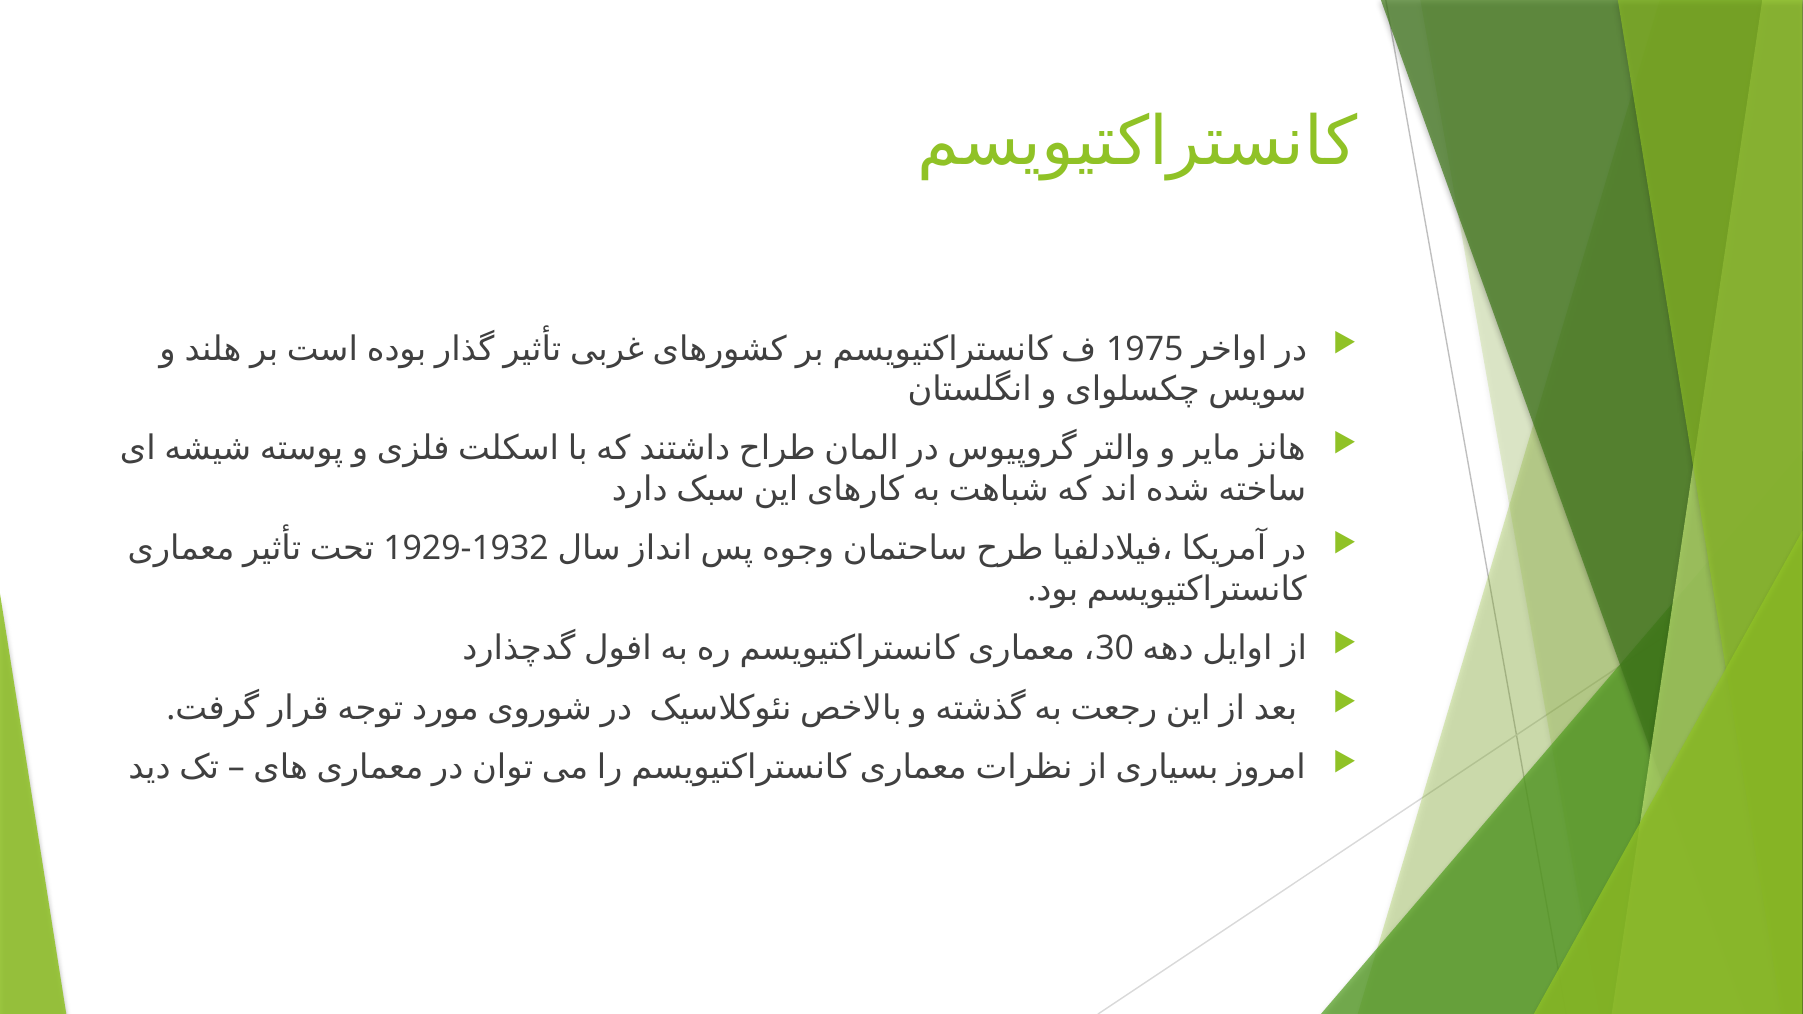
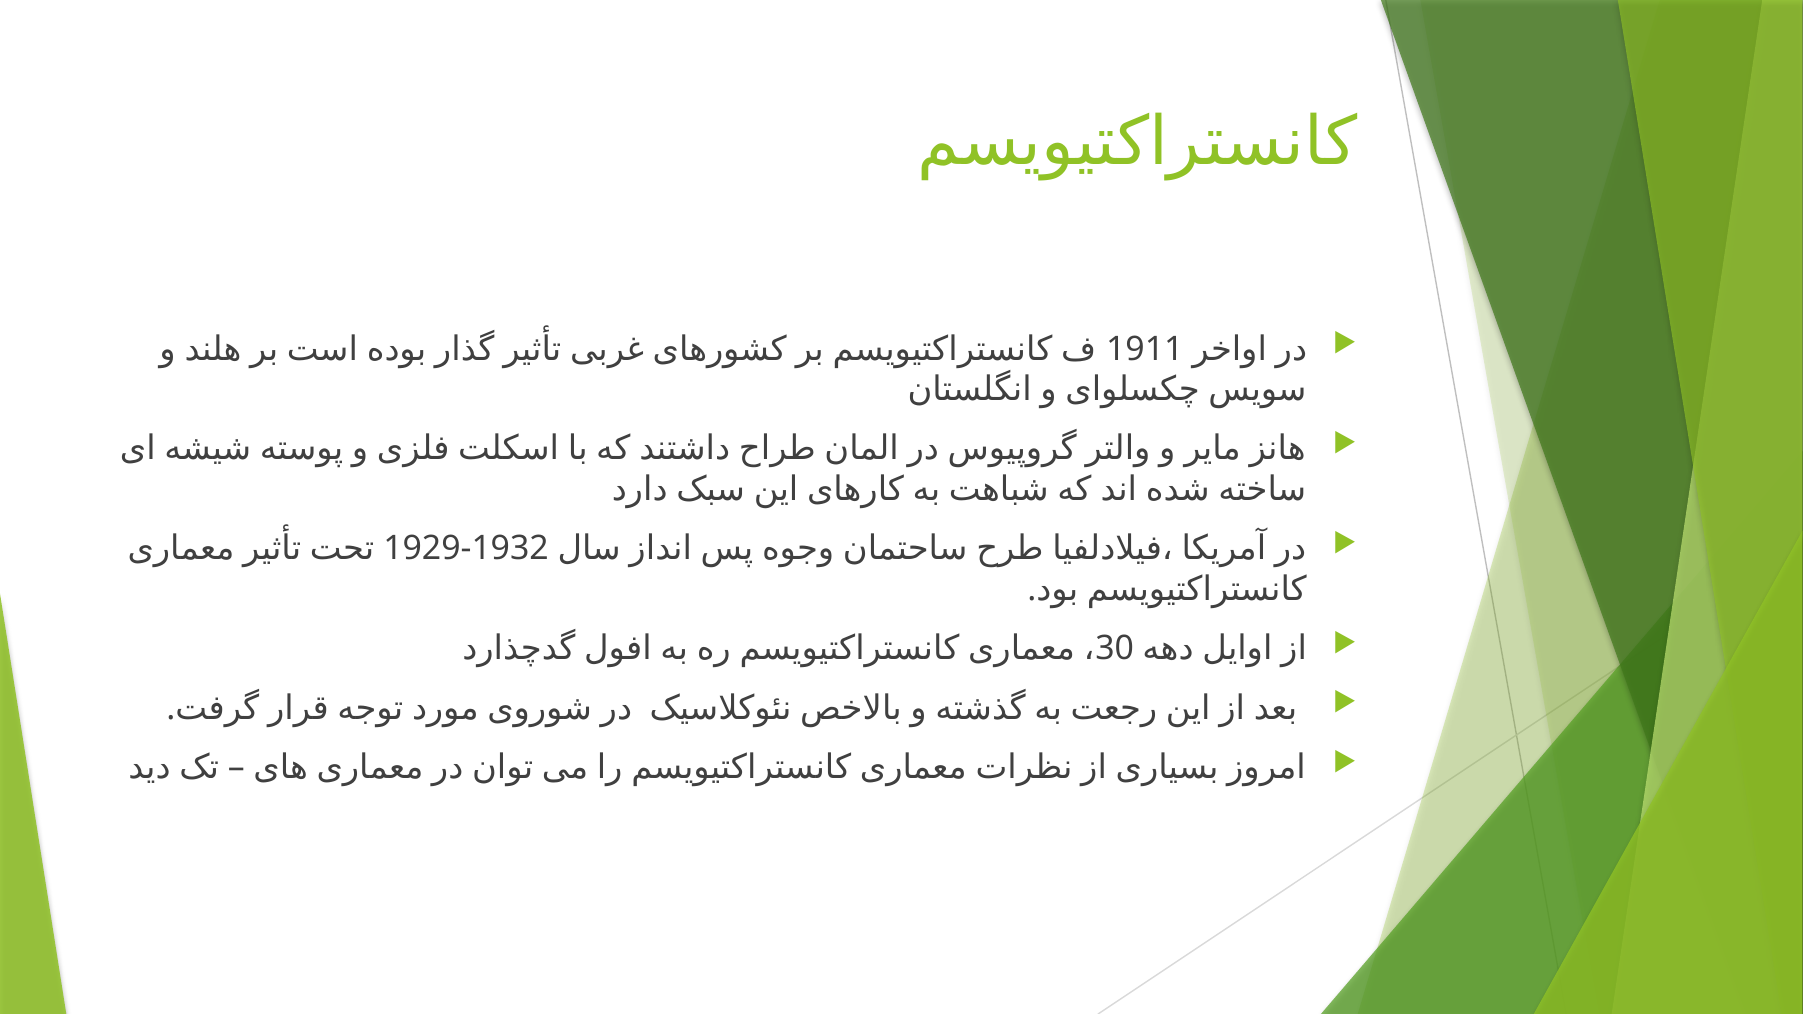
1975: 1975 -> 1911
